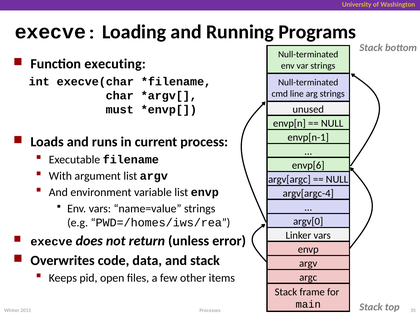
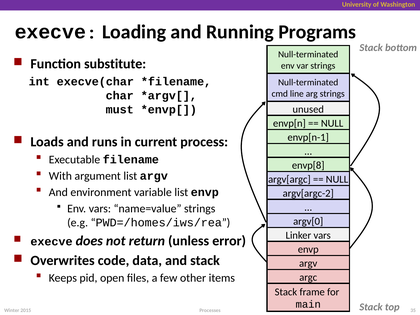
executing: executing -> substitute
envp[6: envp[6 -> envp[8
argv[argc-4: argv[argc-4 -> argv[argc-2
